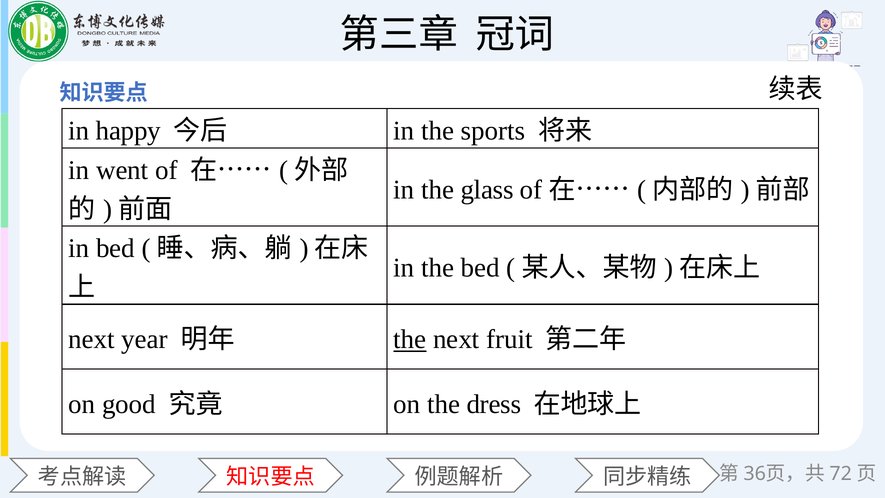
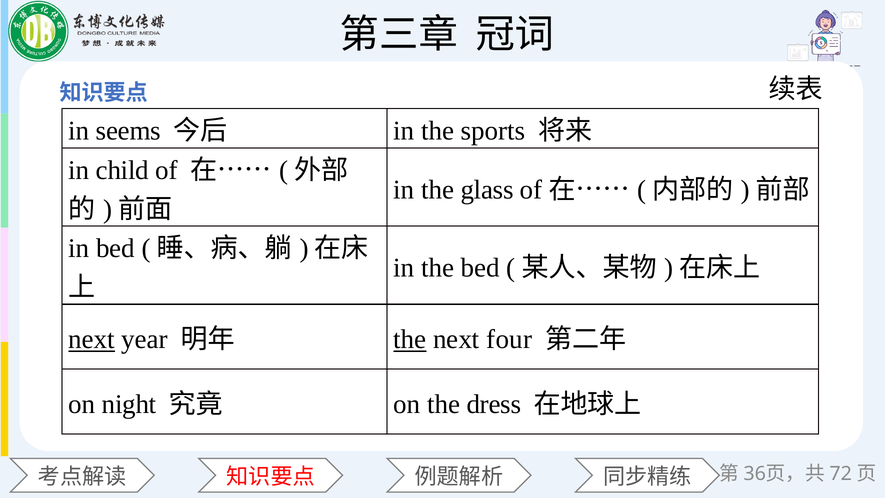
happy: happy -> seems
went: went -> child
next at (92, 339) underline: none -> present
fruit: fruit -> four
good: good -> night
